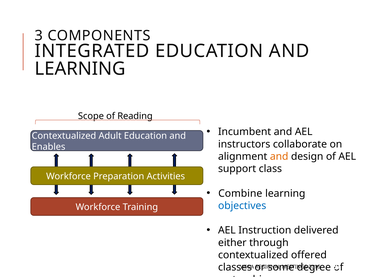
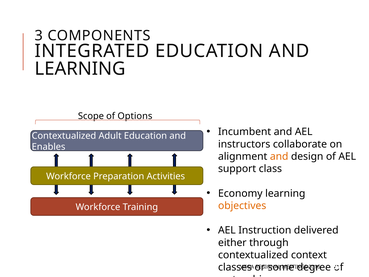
Reading: Reading -> Options
Combine: Combine -> Economy
objectives colour: blue -> orange
offered: offered -> context
